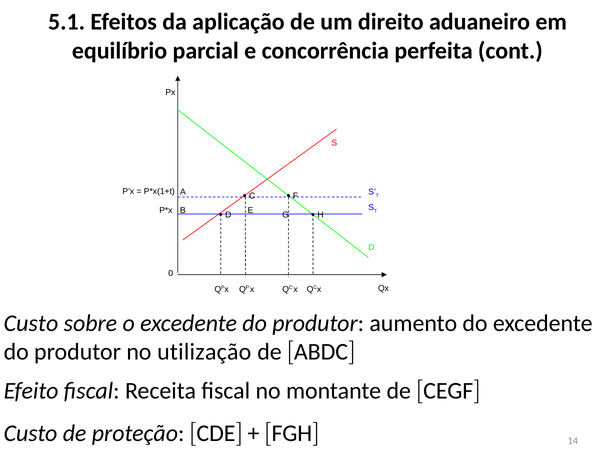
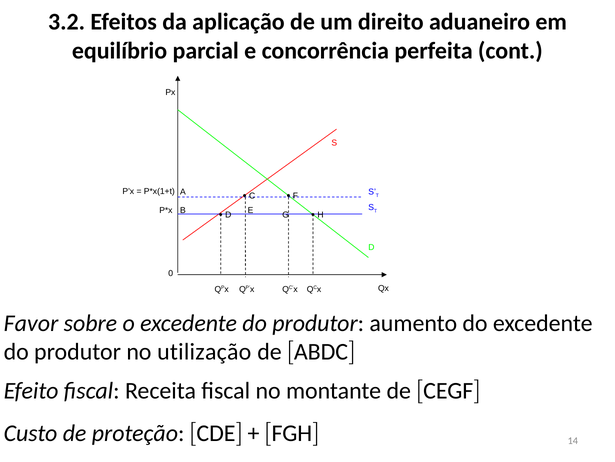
5.1: 5.1 -> 3.2
Custo at (31, 323): Custo -> Favor
